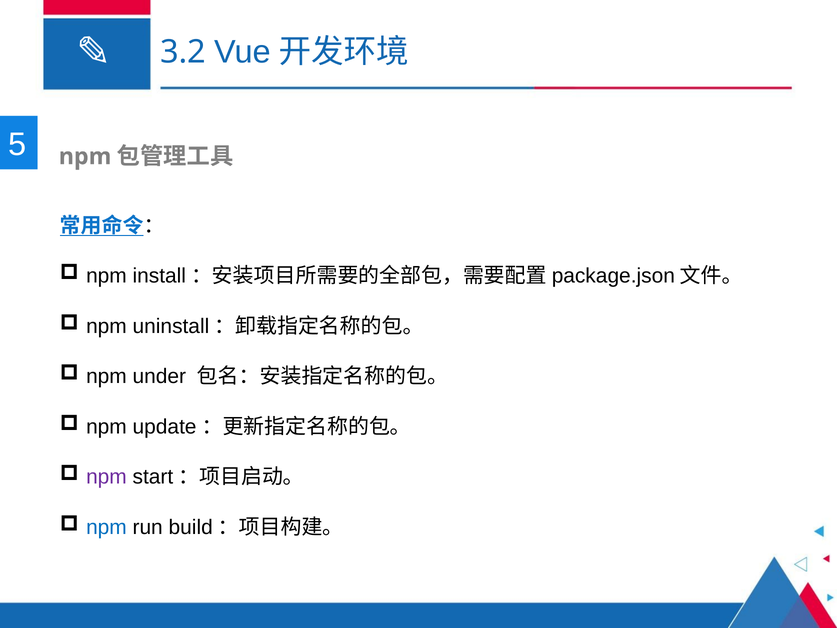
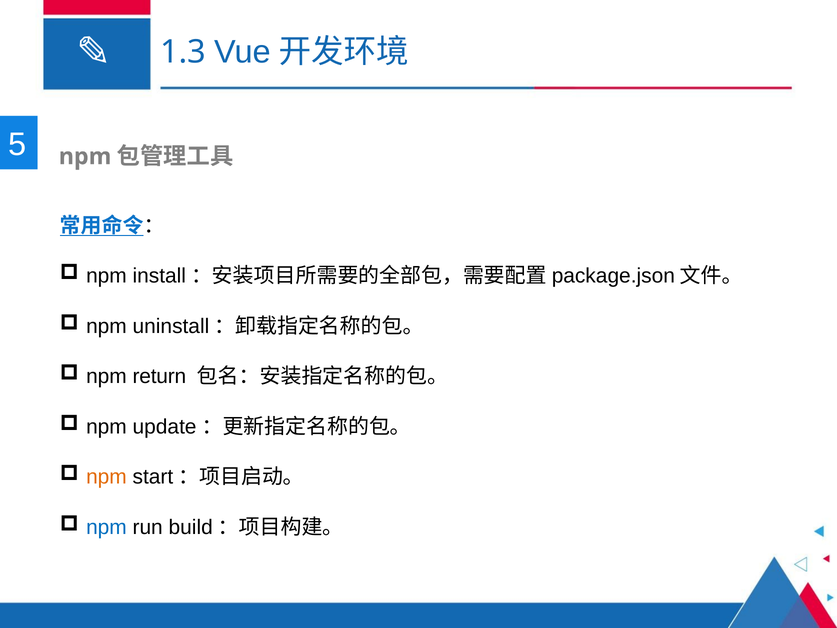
3.2: 3.2 -> 1.3
under: under -> return
npm at (106, 477) colour: purple -> orange
